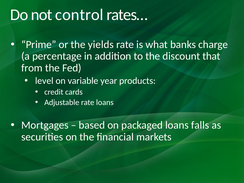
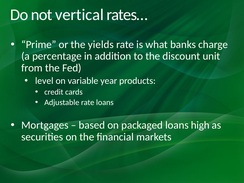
control: control -> vertical
that: that -> unit
falls: falls -> high
